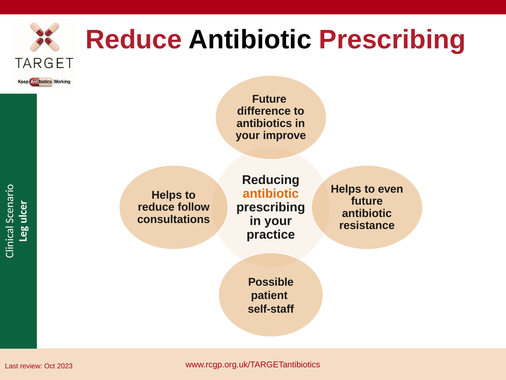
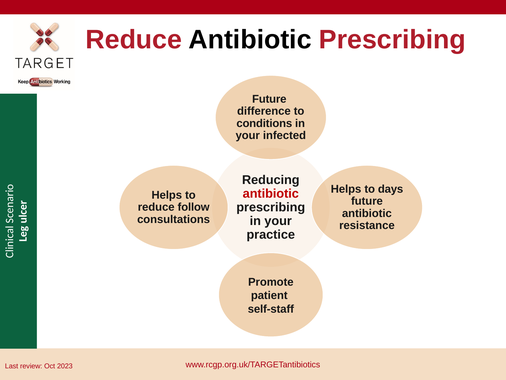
antibiotics: antibiotics -> conditions
improve: improve -> infected
even: even -> days
antibiotic at (271, 193) colour: orange -> red
Possible: Possible -> Promote
